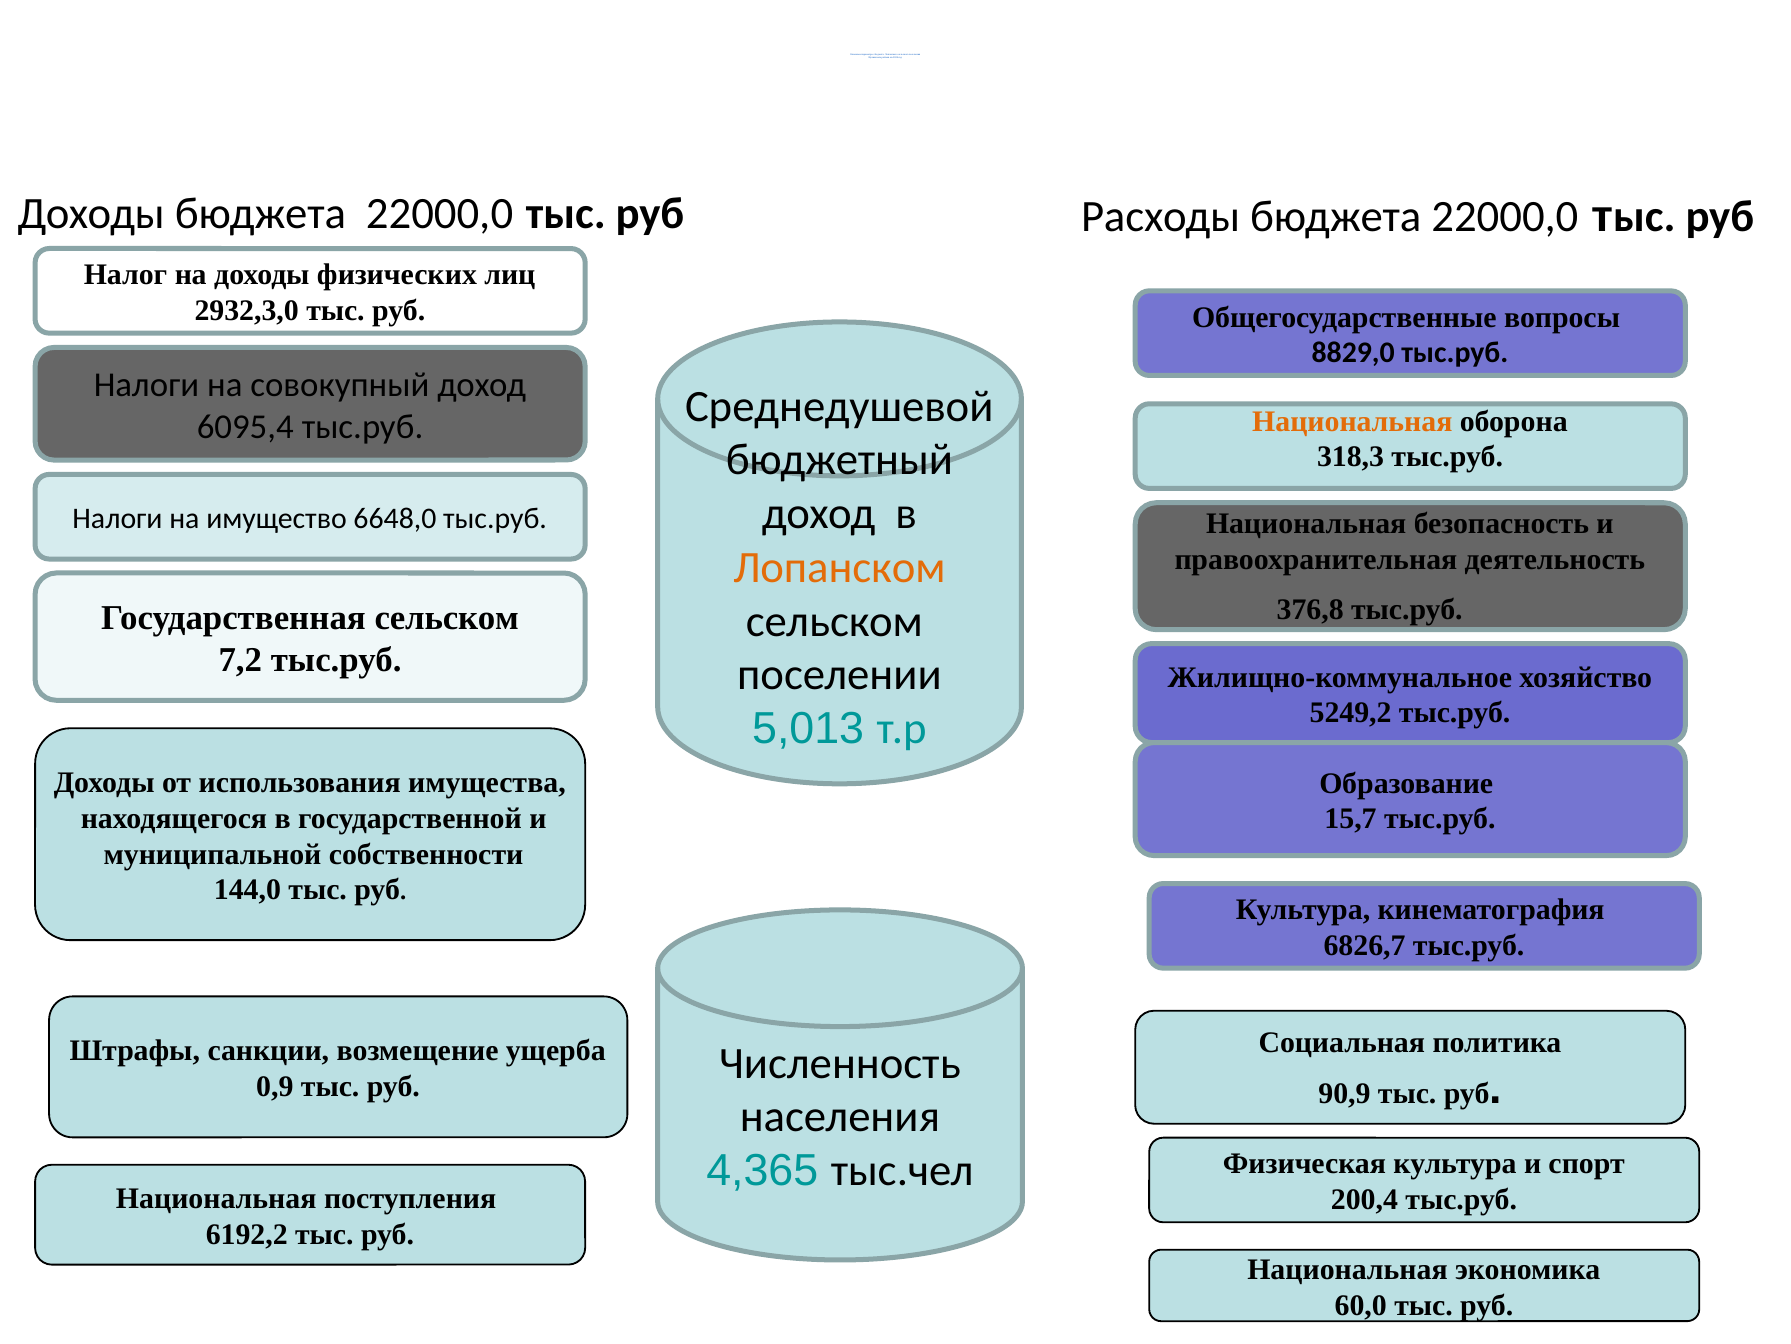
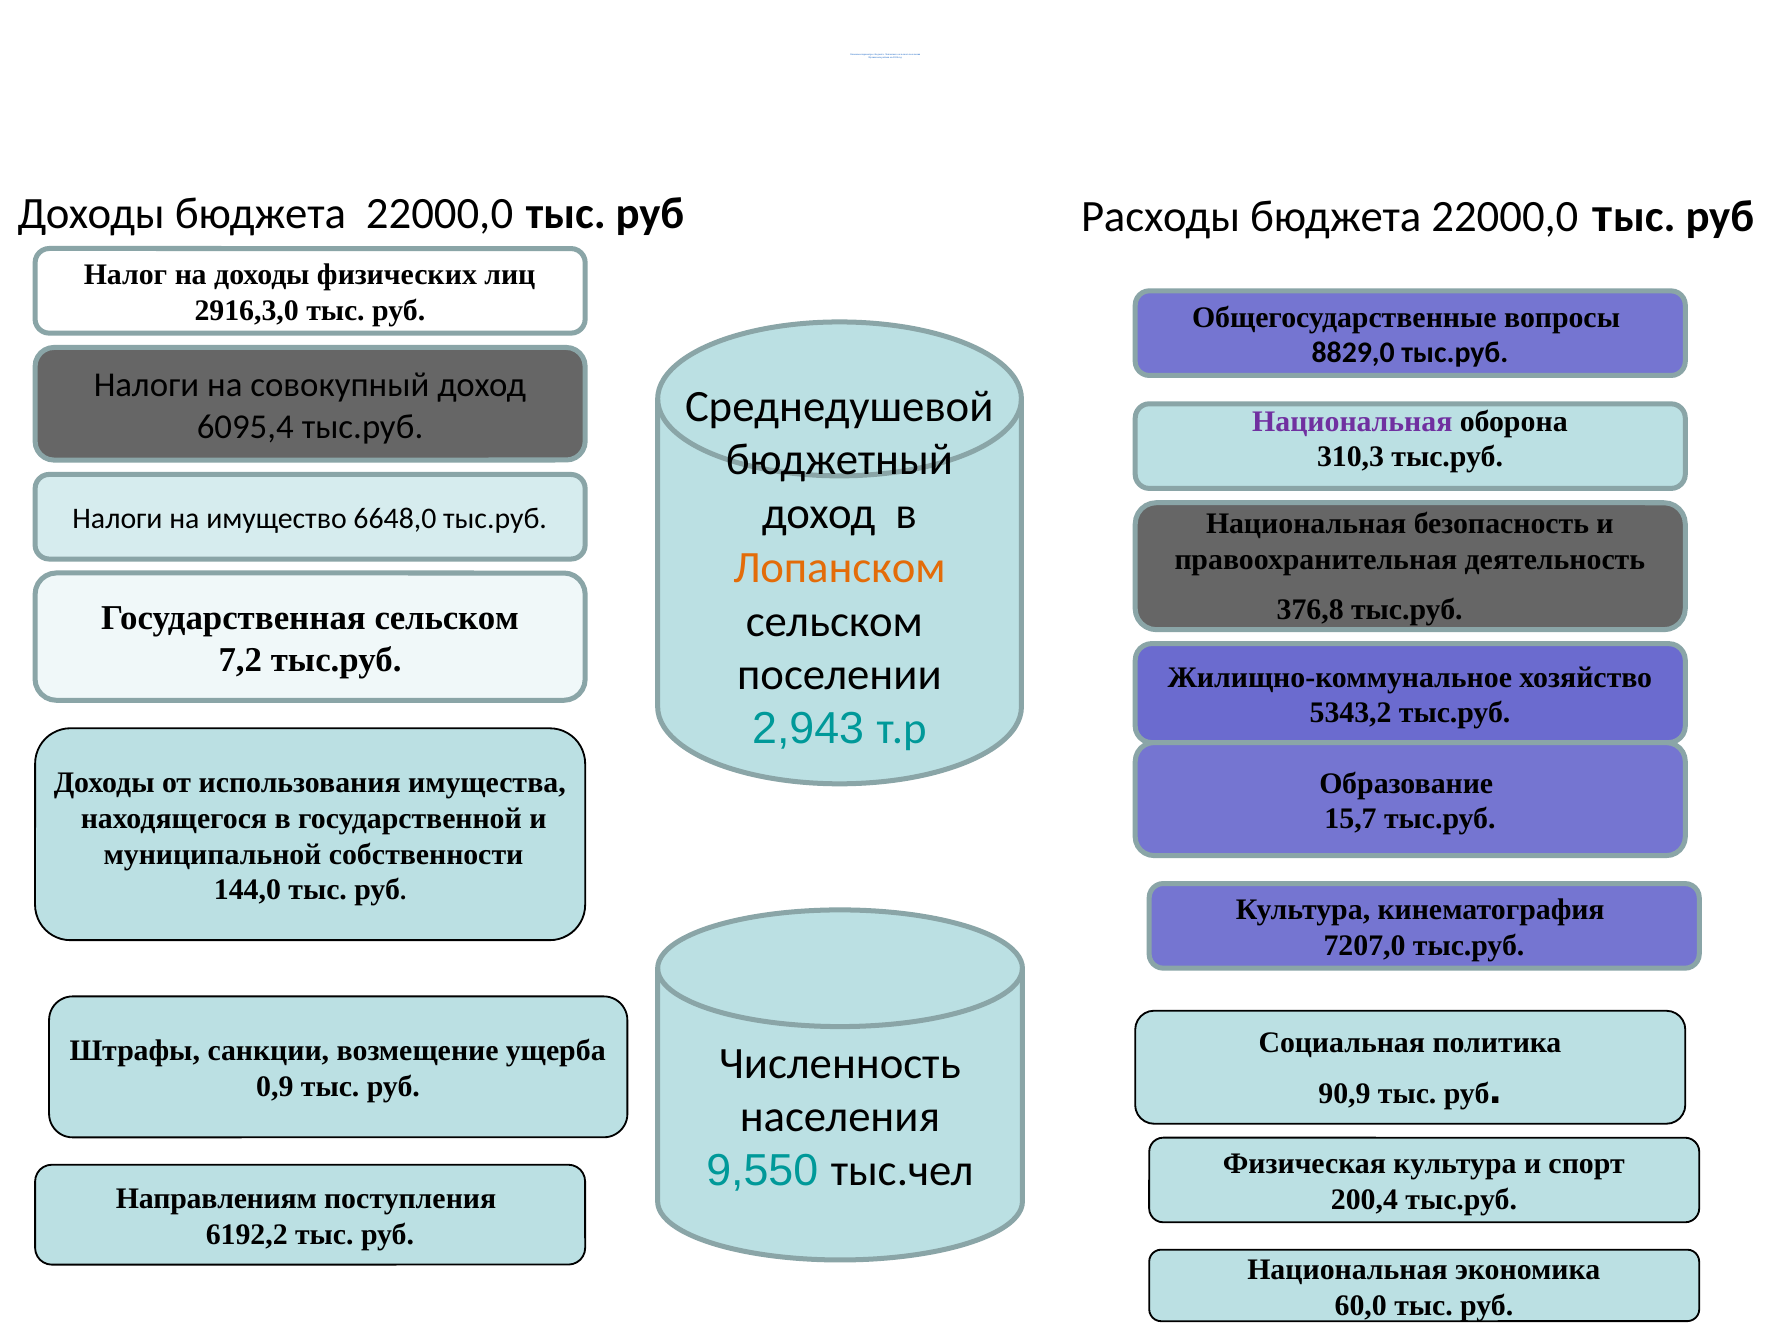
2932,3,0: 2932,3,0 -> 2916,3,0
Национальная at (1352, 421) colour: orange -> purple
318,3: 318,3 -> 310,3
5249,2: 5249,2 -> 5343,2
5,013: 5,013 -> 2,943
6826,7: 6826,7 -> 7207,0
4,365: 4,365 -> 9,550
Национальная at (216, 1198): Национальная -> Направлениям
